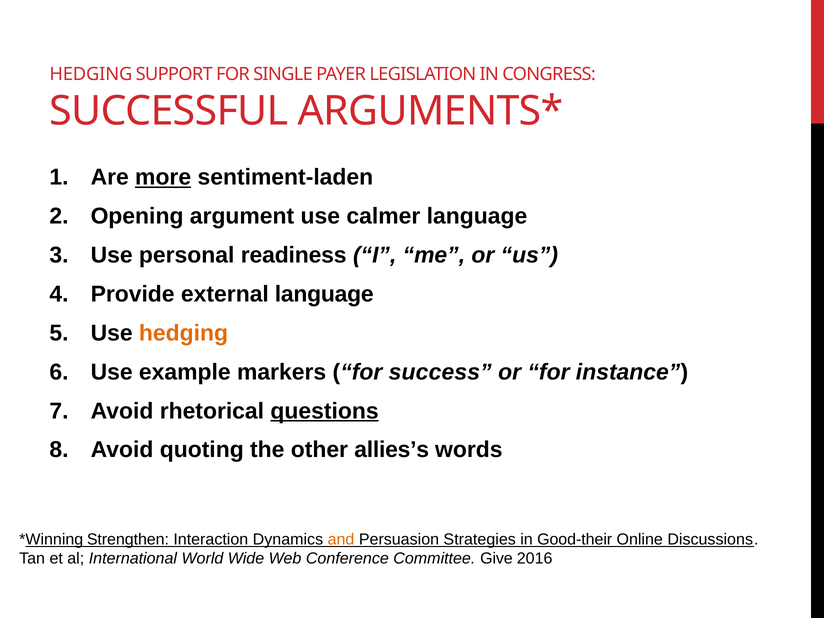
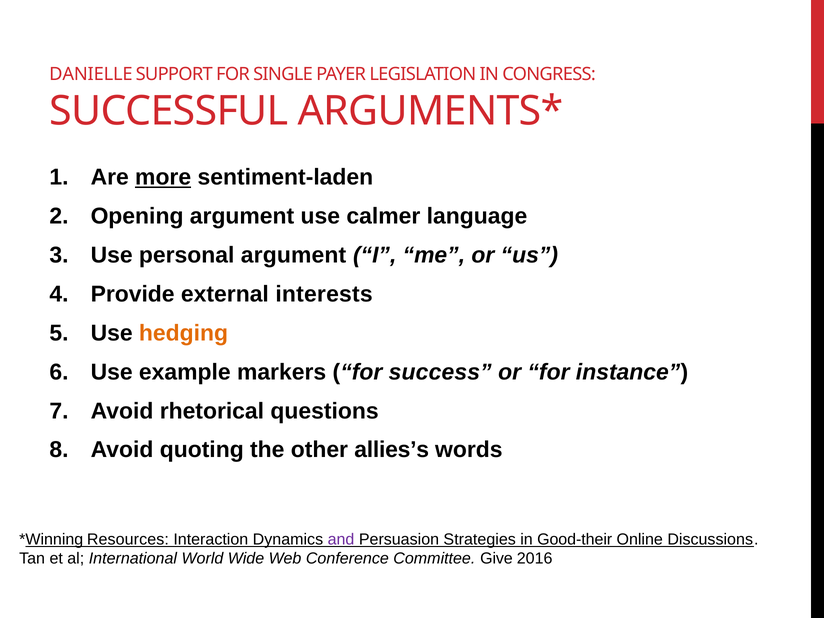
HEDGING at (91, 74): HEDGING -> DANIELLE
personal readiness: readiness -> argument
external language: language -> interests
questions underline: present -> none
Strengthen: Strengthen -> Resources
and colour: orange -> purple
